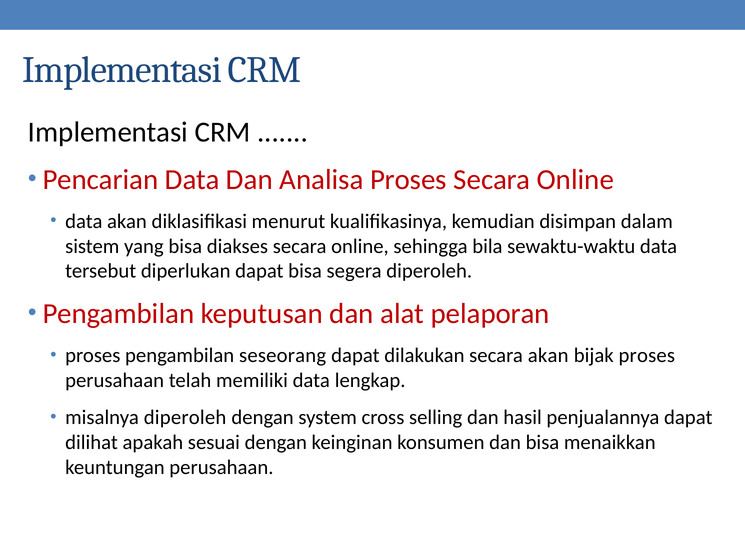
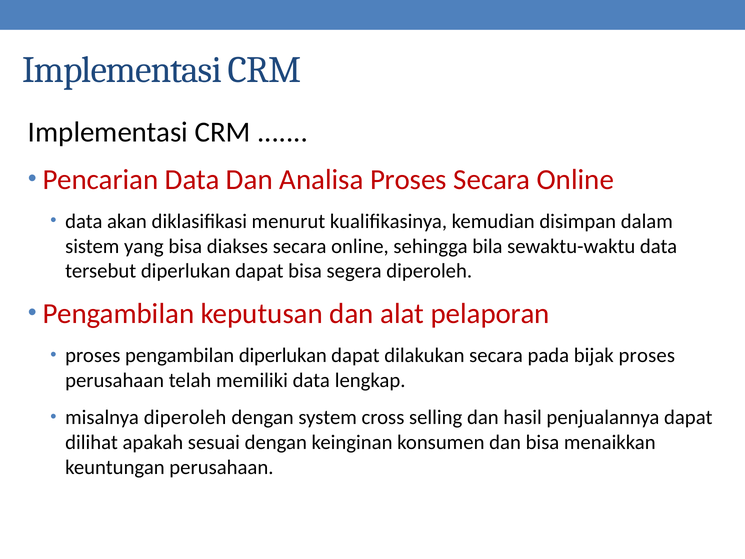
pengambilan seseorang: seseorang -> diperlukan
secara akan: akan -> pada
